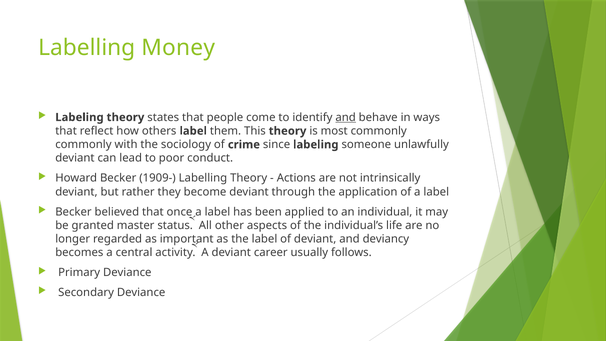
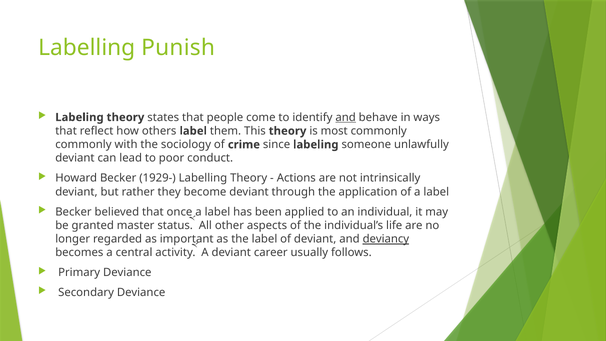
Money: Money -> Punish
1909-: 1909- -> 1929-
deviancy underline: none -> present
